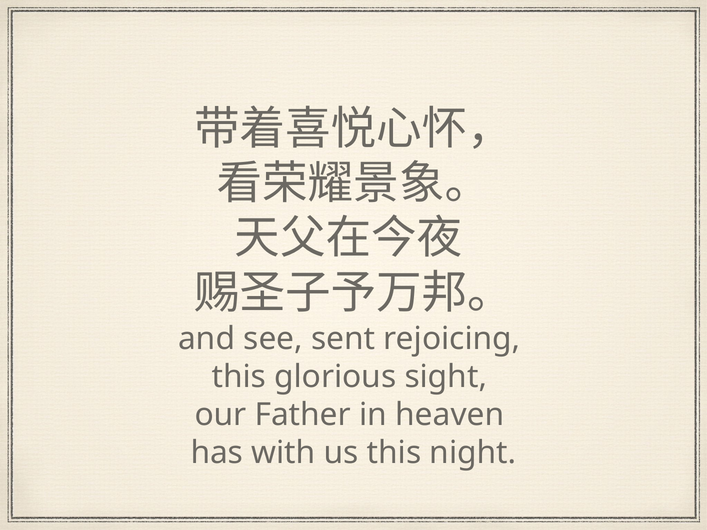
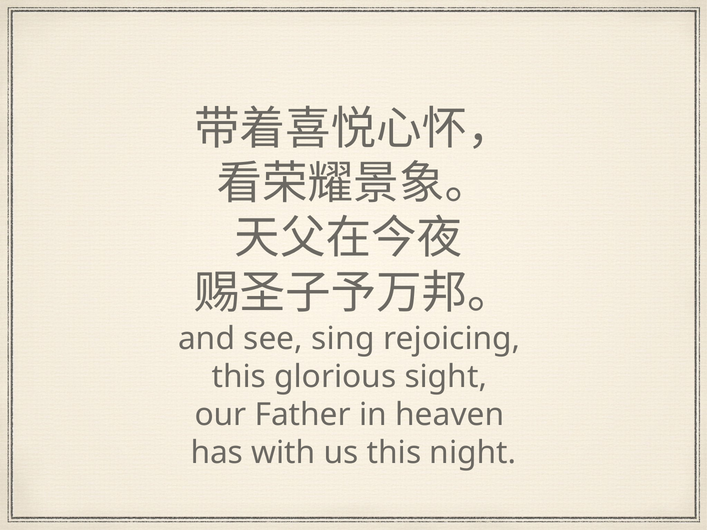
sent: sent -> sing
